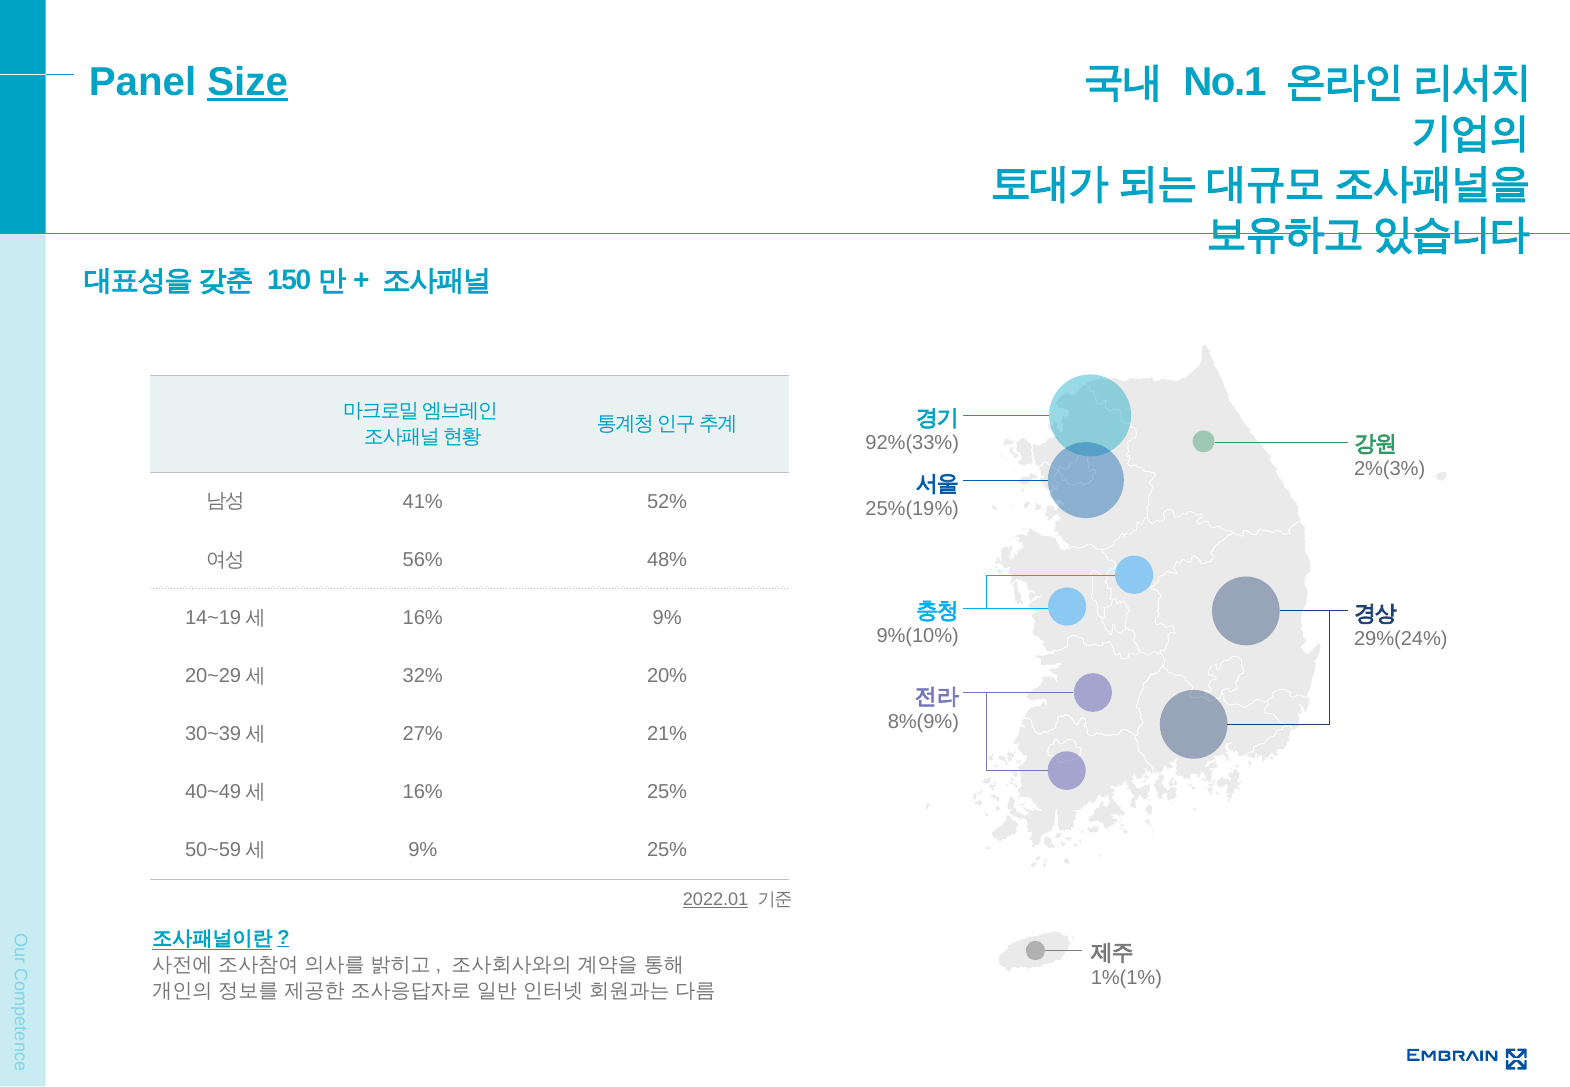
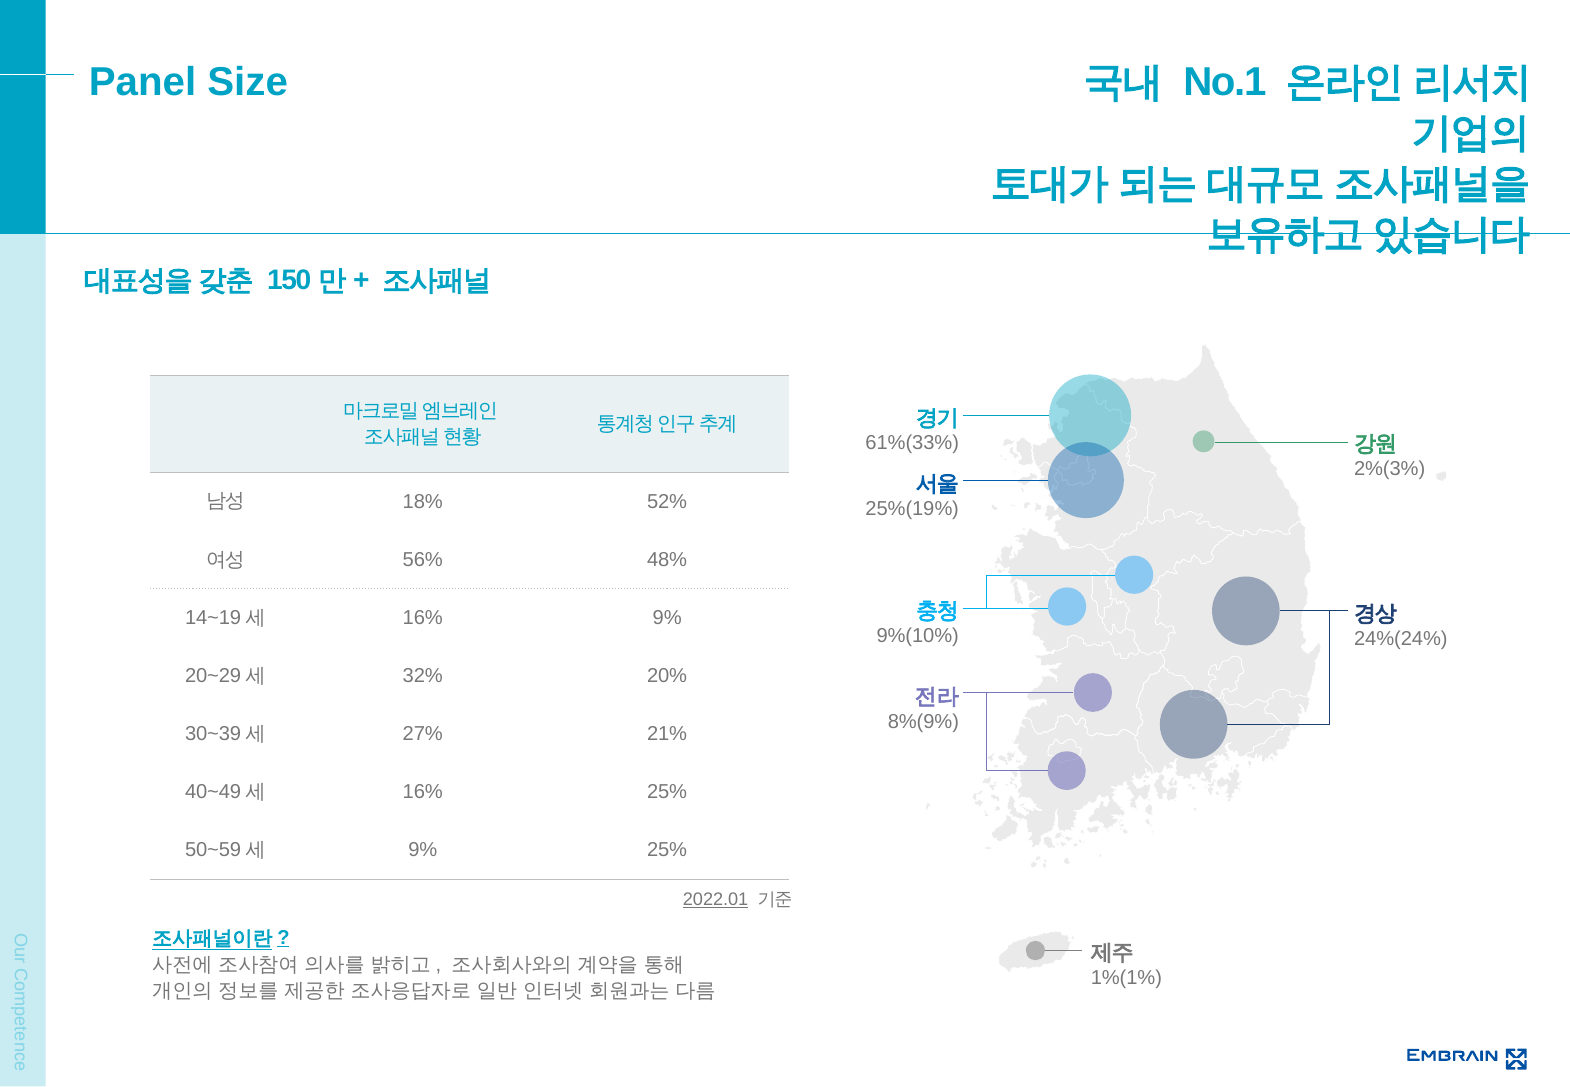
Size underline: present -> none
92%(33%: 92%(33% -> 61%(33%
41%: 41% -> 18%
29%(24%: 29%(24% -> 24%(24%
